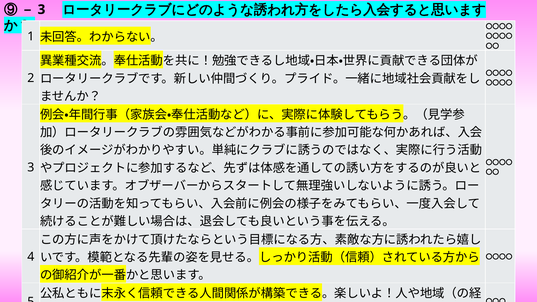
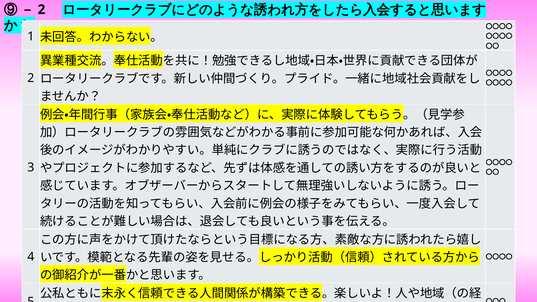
3 at (41, 10): 3 -> 2
